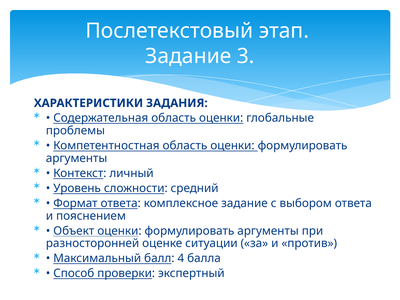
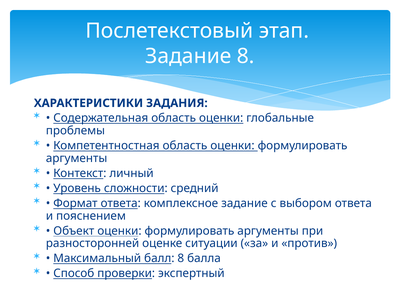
Задание 3: 3 -> 8
балл 4: 4 -> 8
